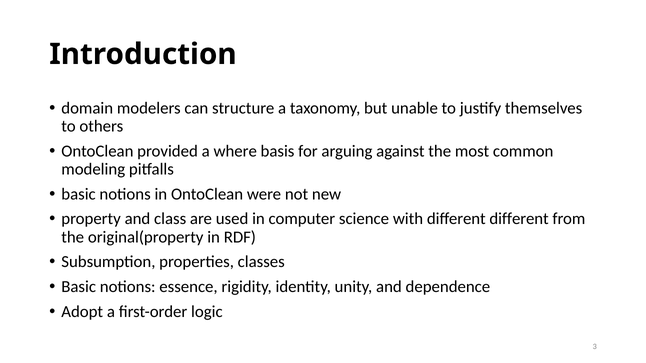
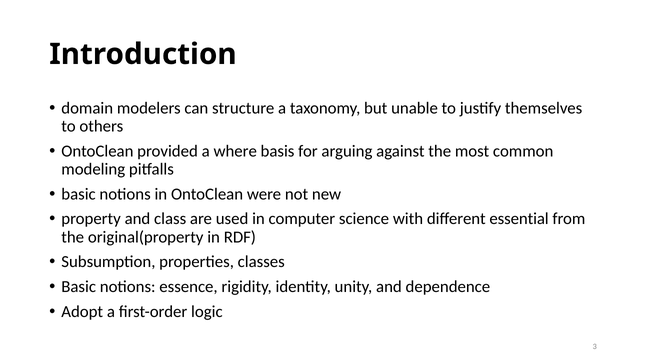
different different: different -> essential
